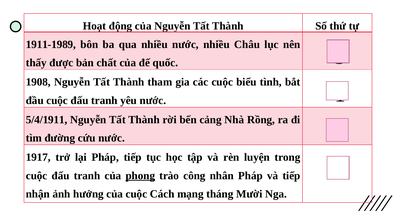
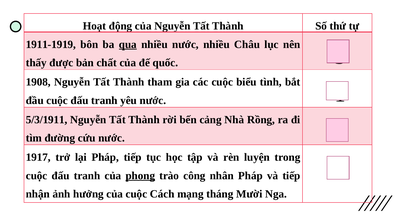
1911-1989: 1911-1989 -> 1911-1919
qua underline: none -> present
5/4/1911: 5/4/1911 -> 5/3/1911
